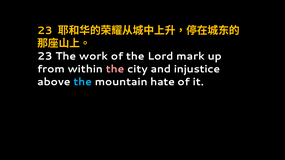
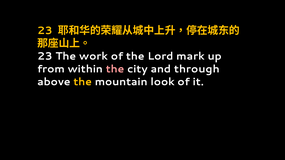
injustice: injustice -> through
the at (83, 82) colour: light blue -> yellow
hate: hate -> look
